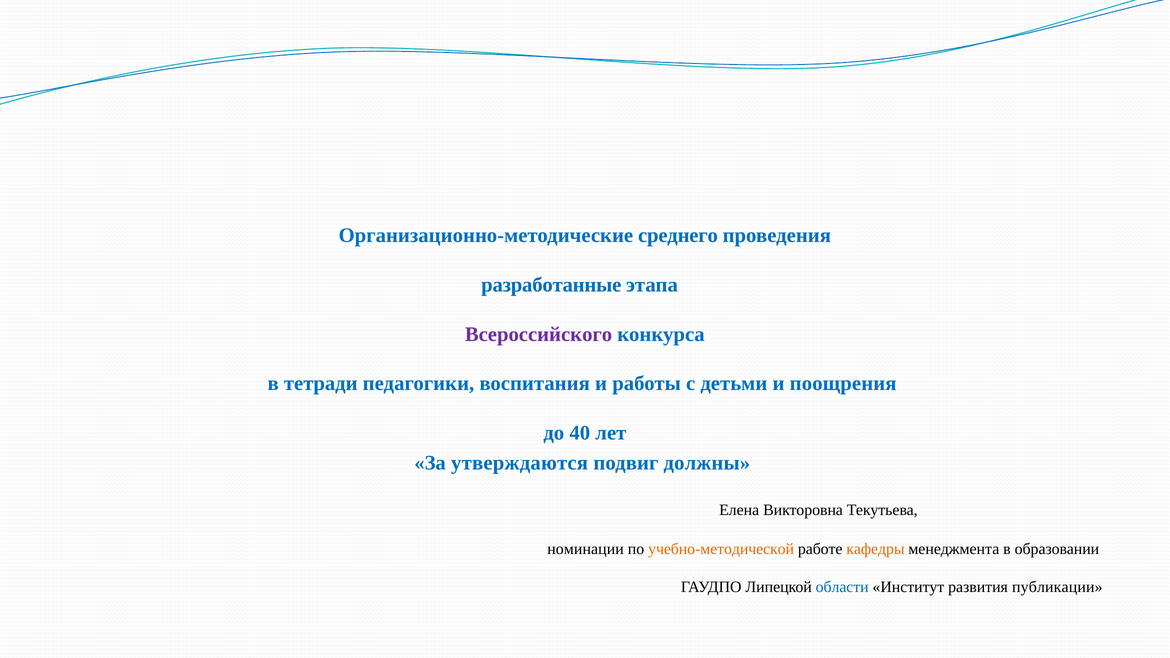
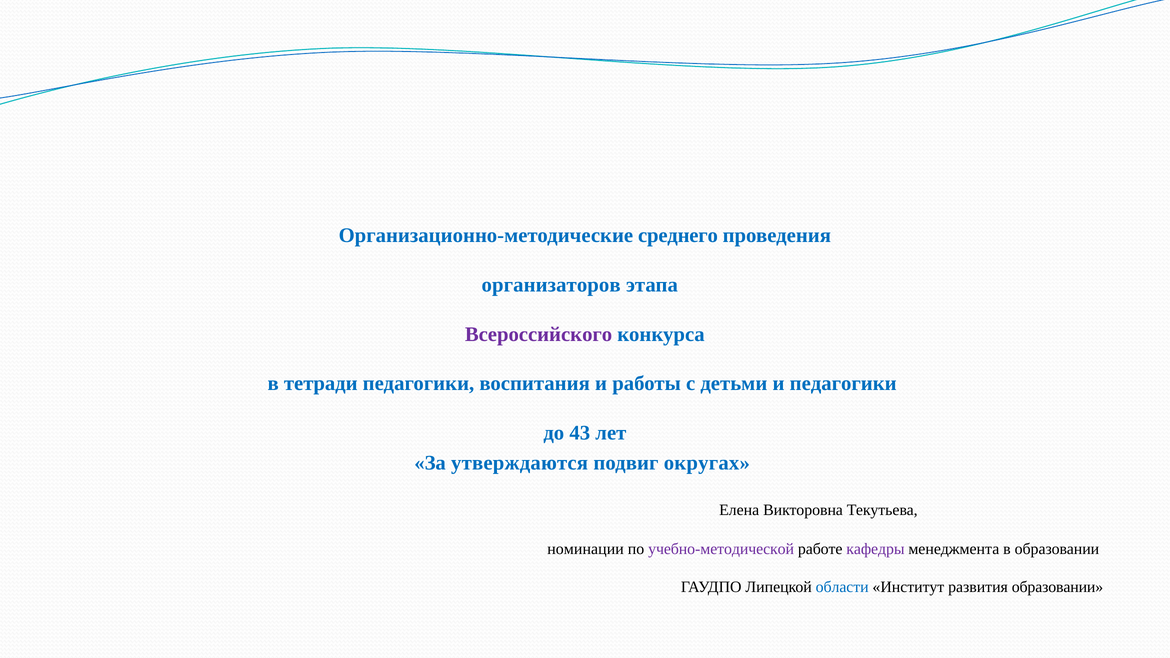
разработанные: разработанные -> организаторов
и поощрения: поощрения -> педагогики
40: 40 -> 43
должны: должны -> округах
учебно-методической colour: orange -> purple
кафедры colour: orange -> purple
развития публикации: публикации -> образовании
